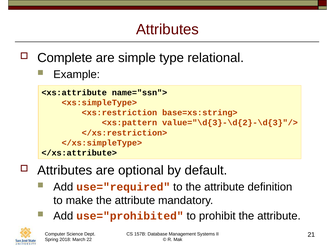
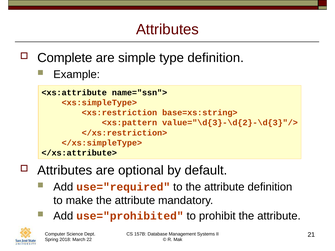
type relational: relational -> definition
